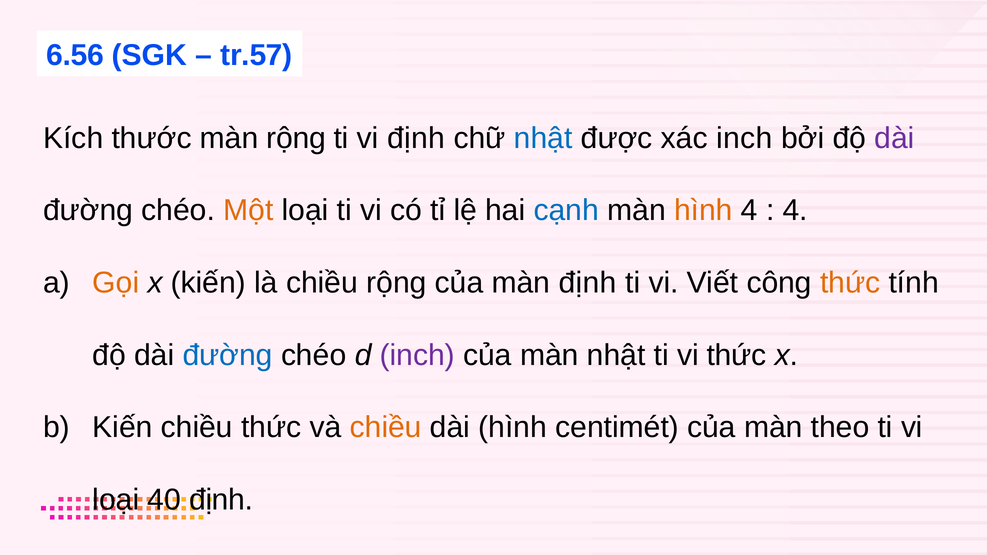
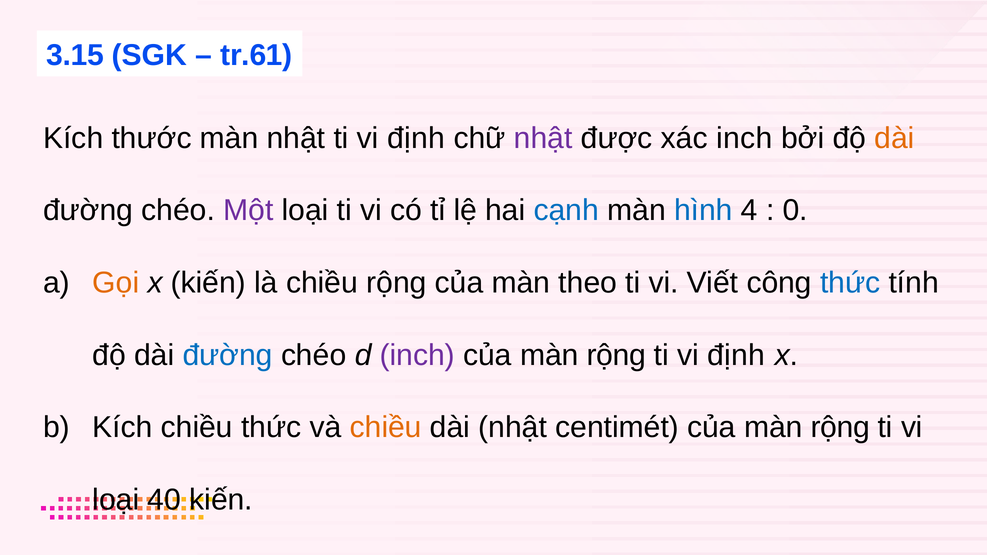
6.56: 6.56 -> 3.15
tr.57: tr.57 -> tr.61
màn rộng: rộng -> nhật
nhật at (543, 138) colour: blue -> purple
dài at (894, 138) colour: purple -> orange
Một colour: orange -> purple
hình at (703, 210) colour: orange -> blue
4 at (795, 210): 4 -> 0
màn định: định -> theo
thức at (850, 283) colour: orange -> blue
nhật at (616, 355): nhật -> rộng
thức at (737, 355): thức -> định
Kiến at (123, 428): Kiến -> Kích
dài hình: hình -> nhật
centimét của màn theo: theo -> rộng
40 định: định -> kiến
